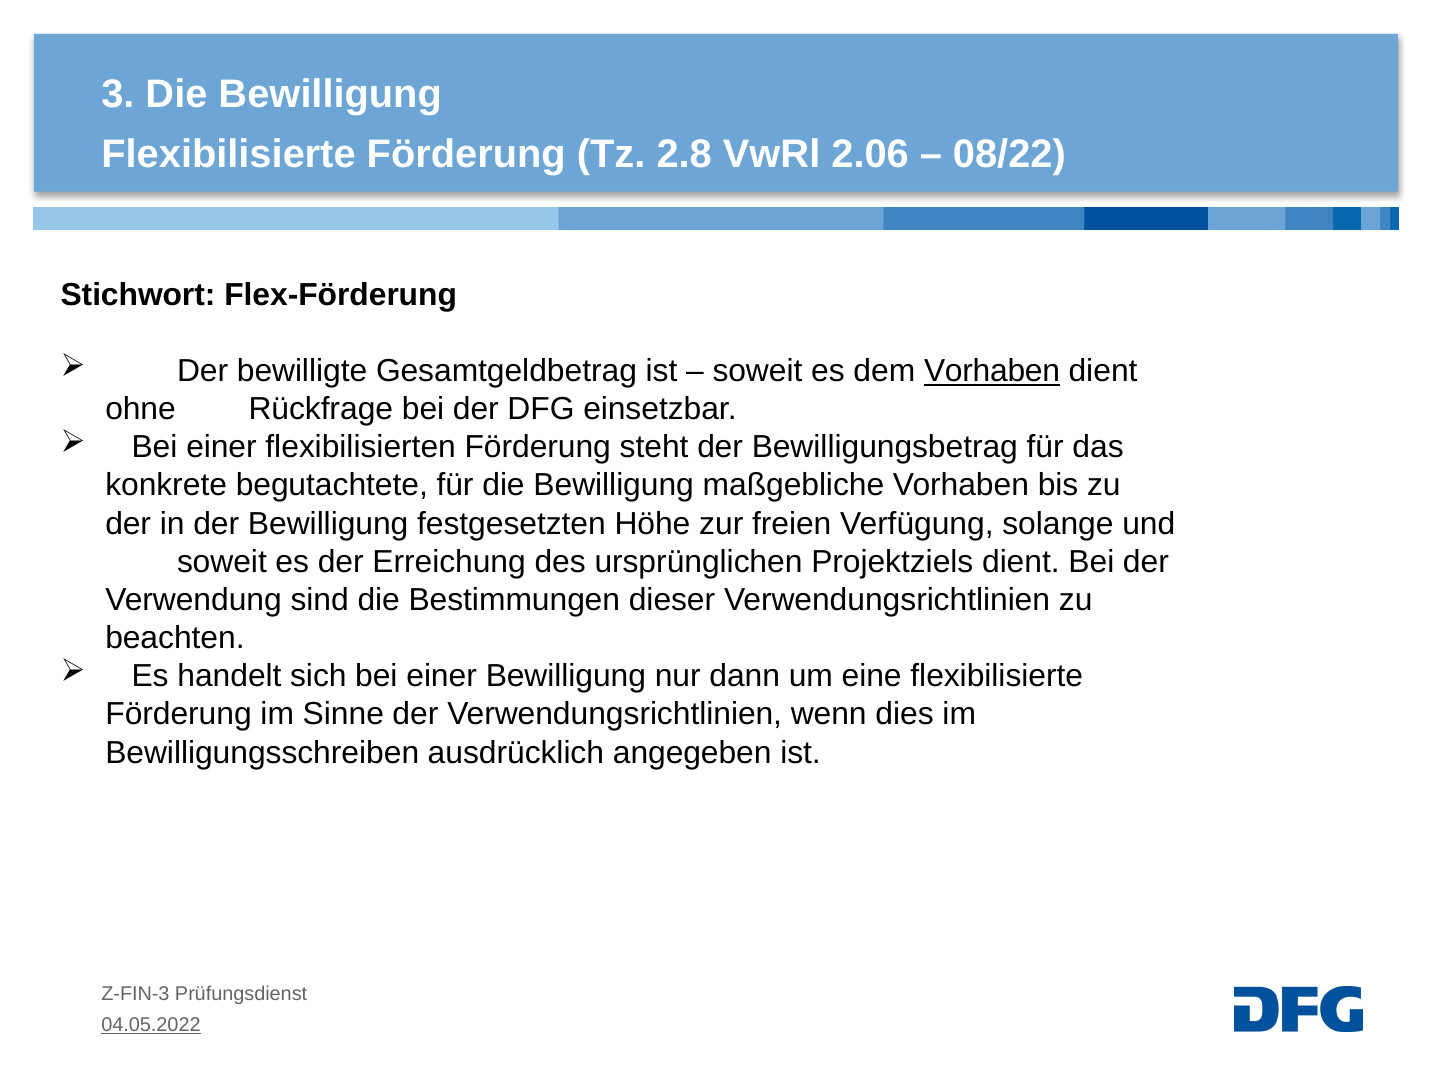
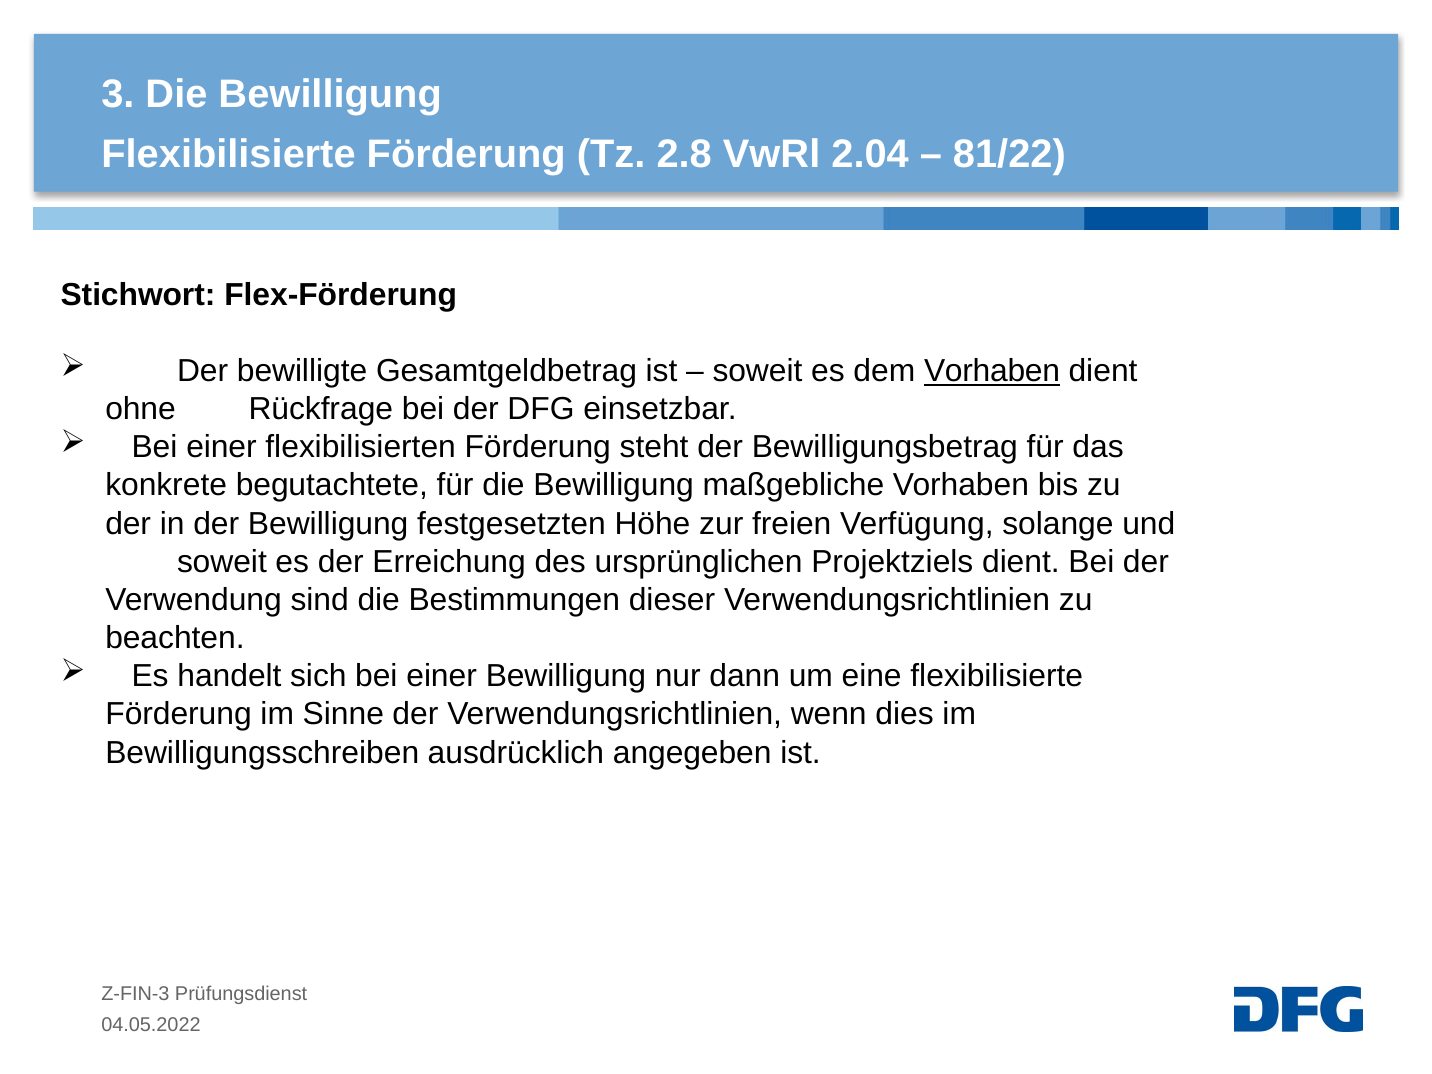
2.06: 2.06 -> 2.04
08/22: 08/22 -> 81/22
04.05.2022 underline: present -> none
